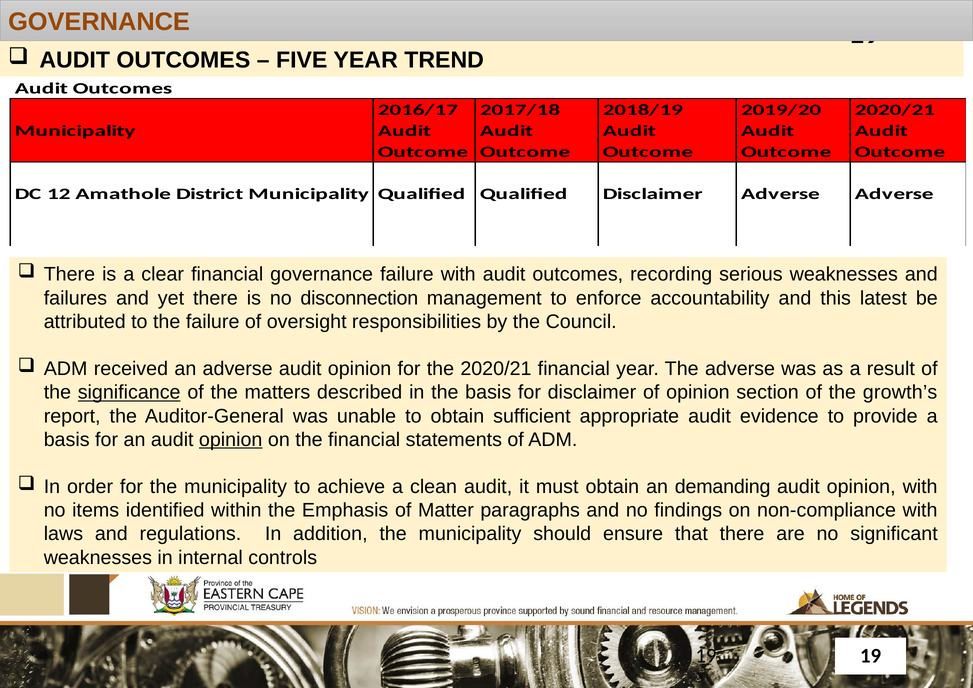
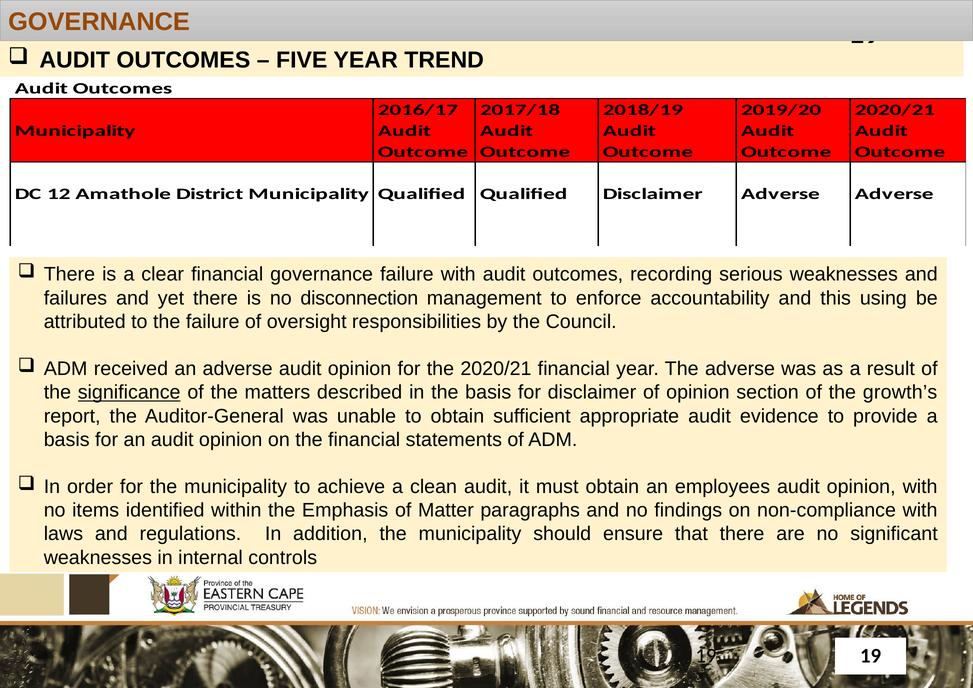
latest: latest -> using
opinion at (231, 440) underline: present -> none
demanding: demanding -> employees
